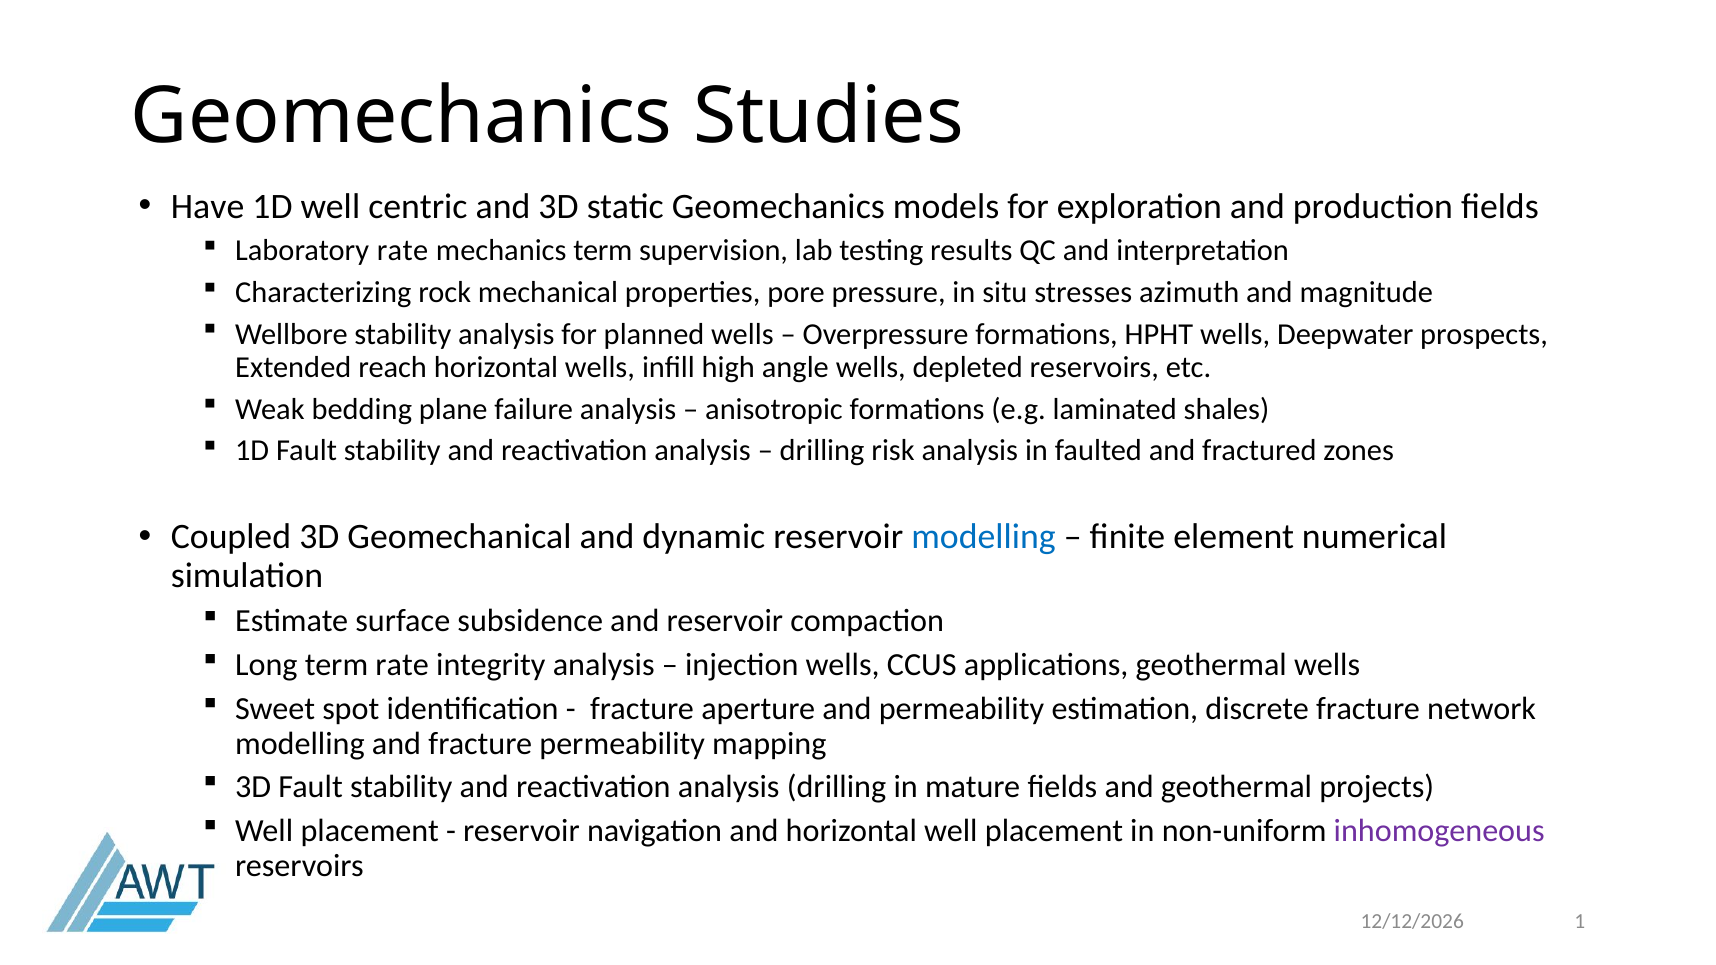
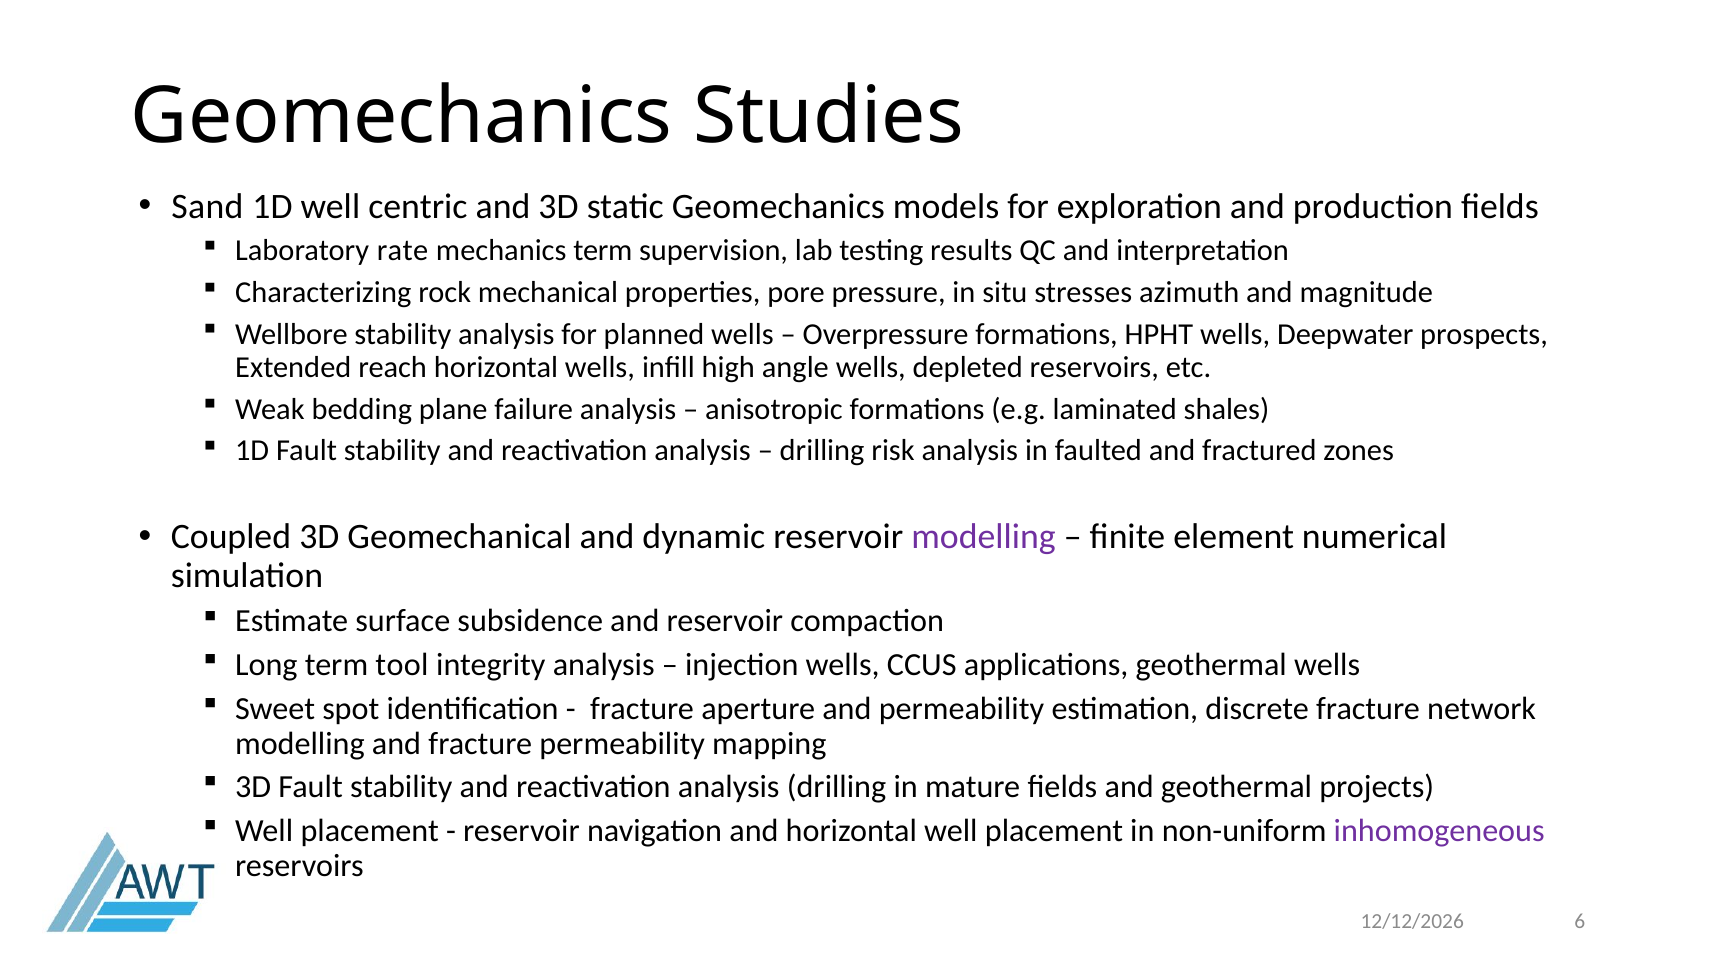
Have: Have -> Sand
modelling at (984, 537) colour: blue -> purple
term rate: rate -> tool
1: 1 -> 6
